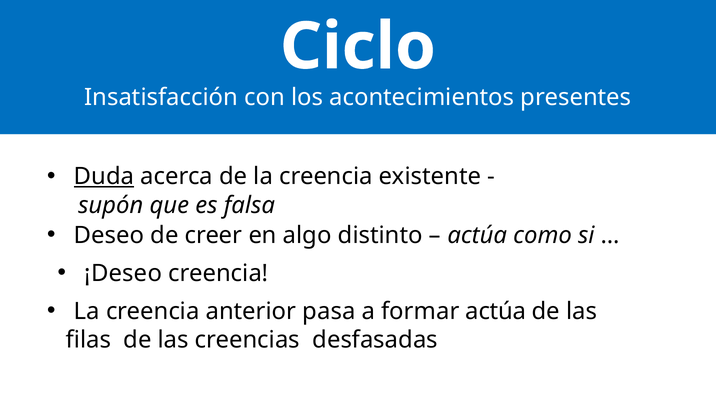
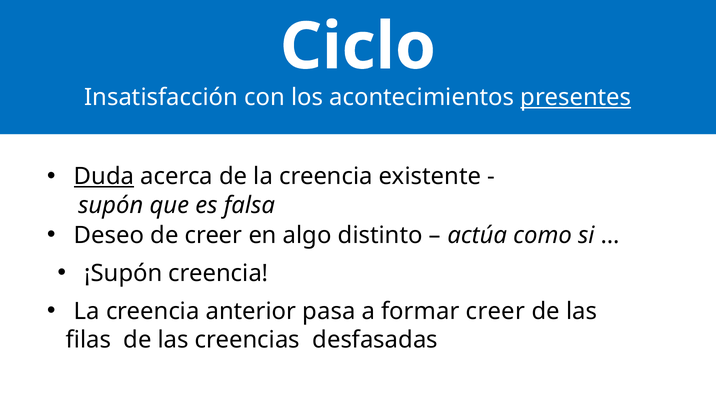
presentes underline: none -> present
¡Deseo: ¡Deseo -> ¡Supón
formar actúa: actúa -> creer
